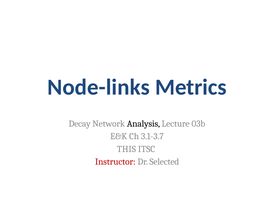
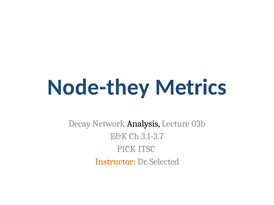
Node-links: Node-links -> Node-they
THIS: THIS -> PICK
Instructor colour: red -> orange
